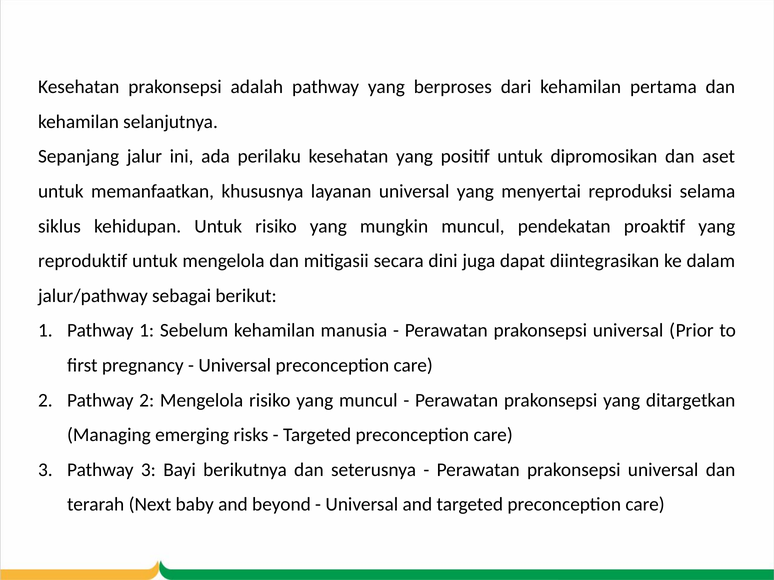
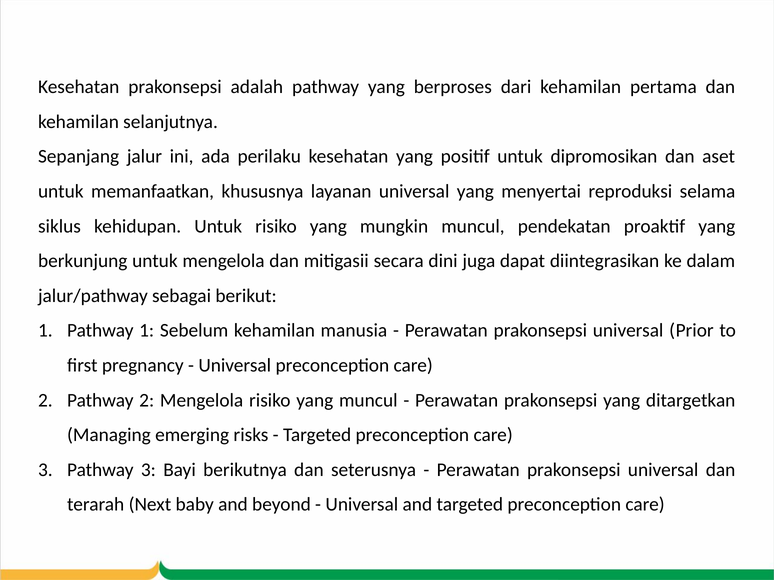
reproduktif: reproduktif -> berkunjung
